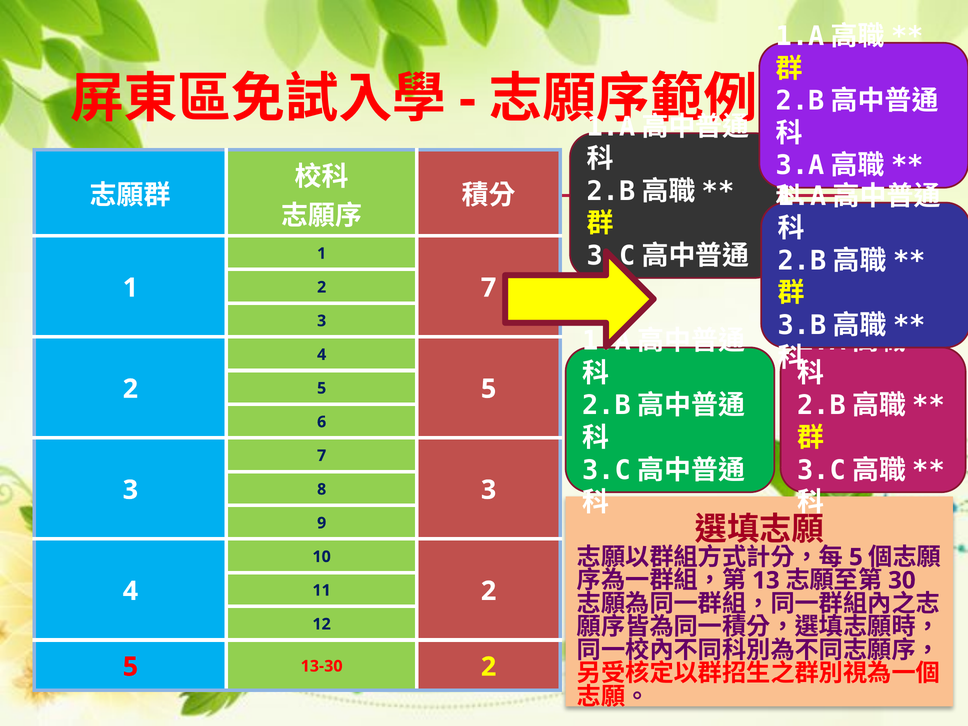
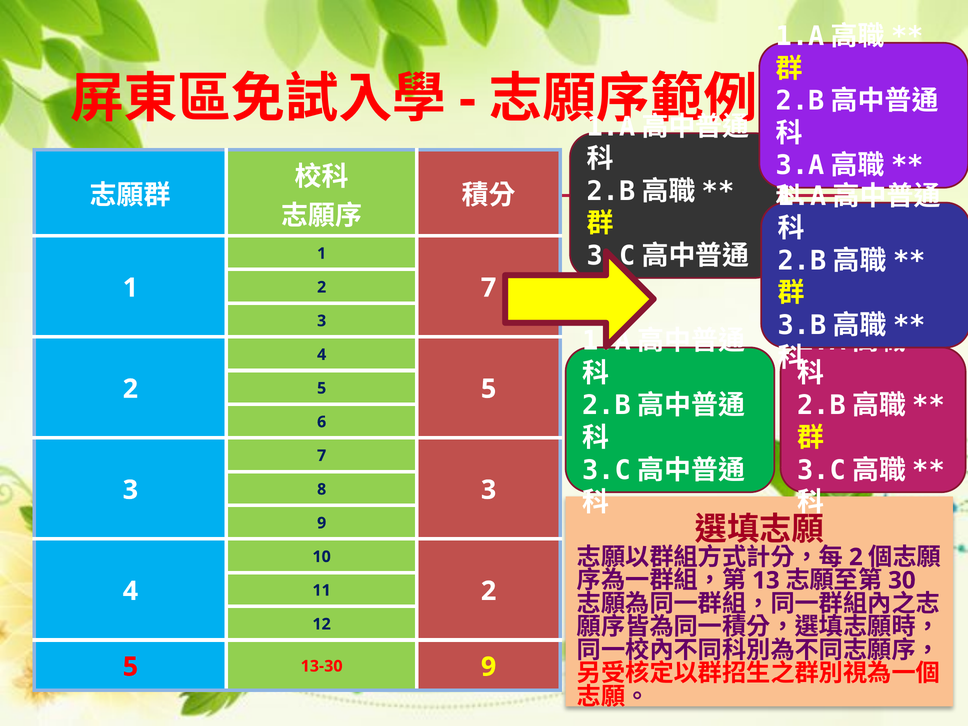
5 at (856, 557): 5 -> 2
13-30 2: 2 -> 9
